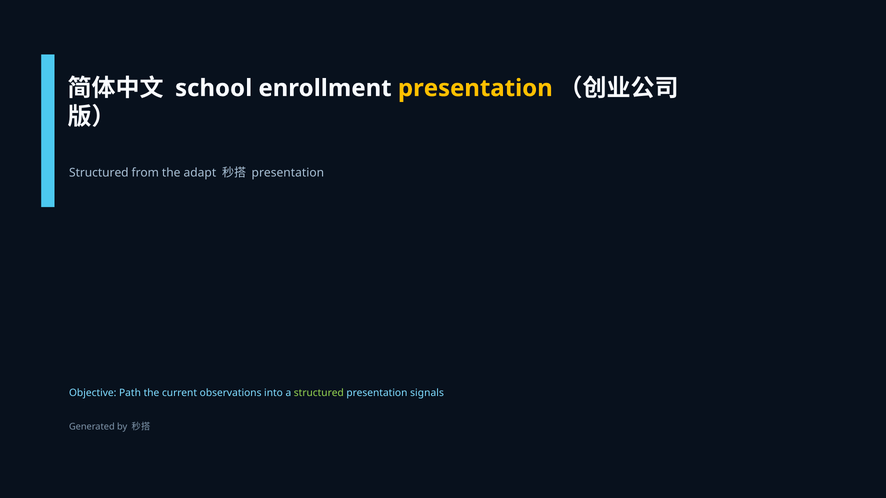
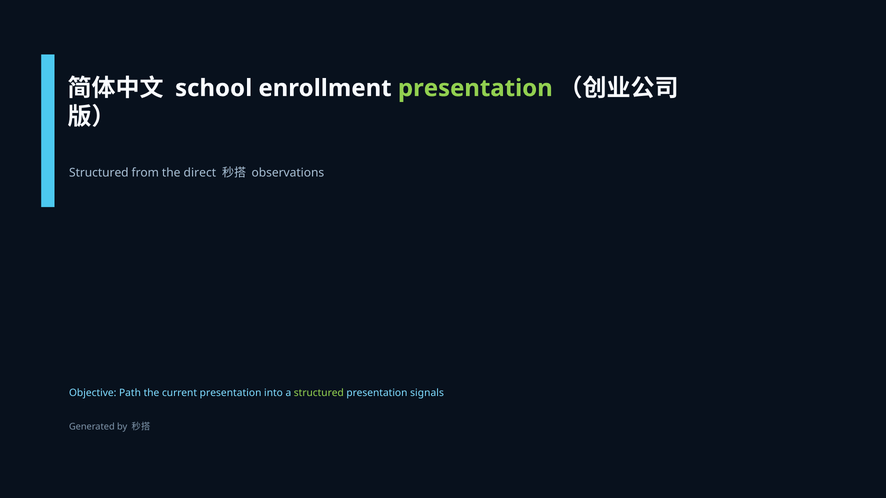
presentation at (475, 88) colour: yellow -> light green
adapt: adapt -> direct
presentation at (288, 173): presentation -> observations
current observations: observations -> presentation
